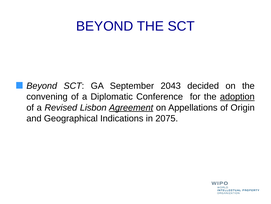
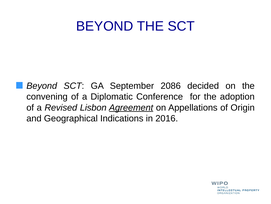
2043: 2043 -> 2086
adoption underline: present -> none
2075: 2075 -> 2016
